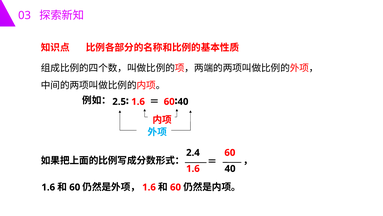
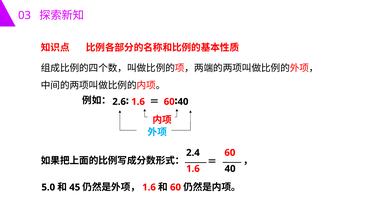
2.5: 2.5 -> 2.6
1.6 at (48, 187): 1.6 -> 5.0
60 at (75, 187): 60 -> 45
